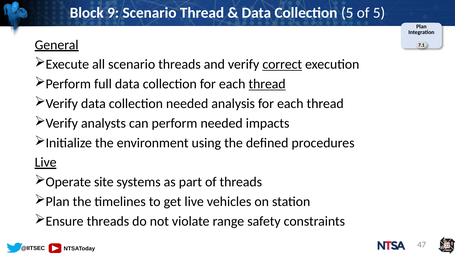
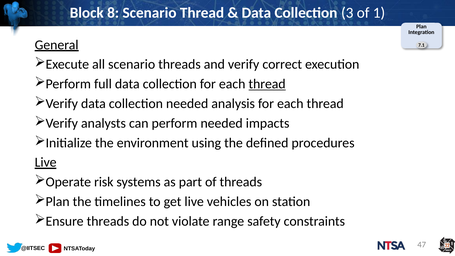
9: 9 -> 8
Collection 5: 5 -> 3
of 5: 5 -> 1
correct underline: present -> none
site: site -> risk
